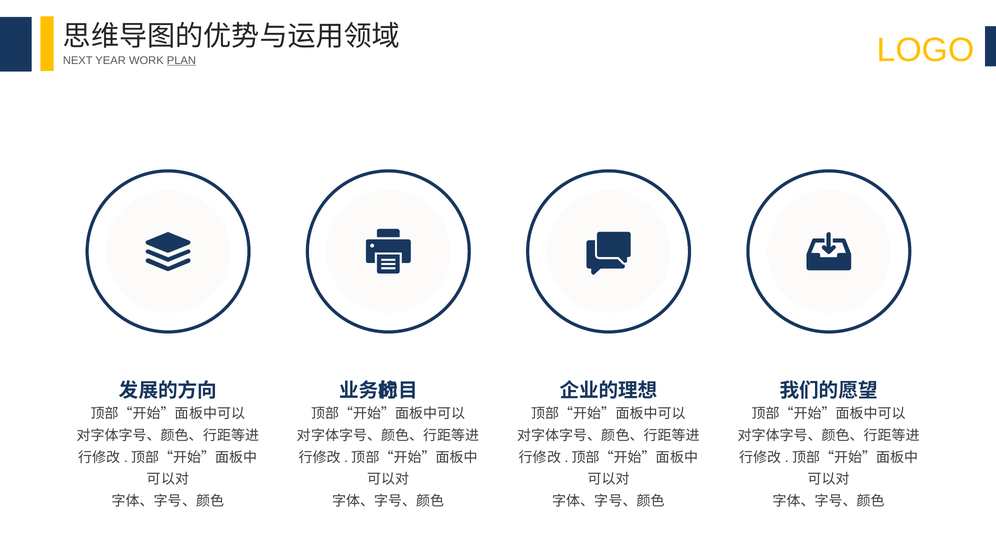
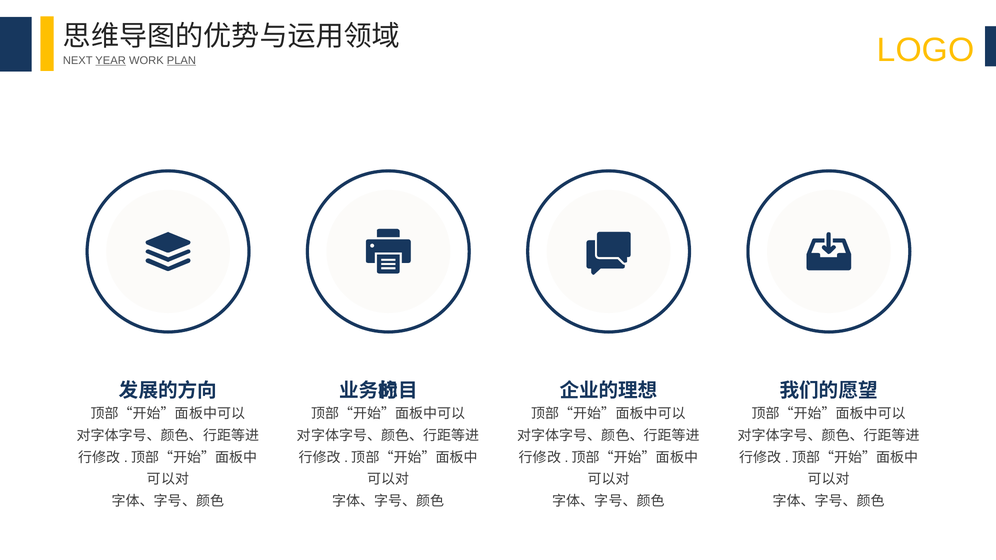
YEAR underline: none -> present
